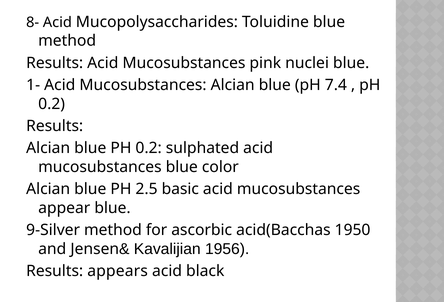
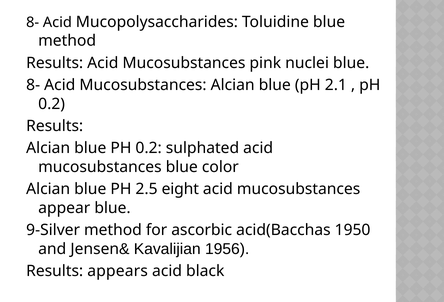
1- at (33, 85): 1- -> 8-
7.4: 7.4 -> 2.1
basic: basic -> eight
